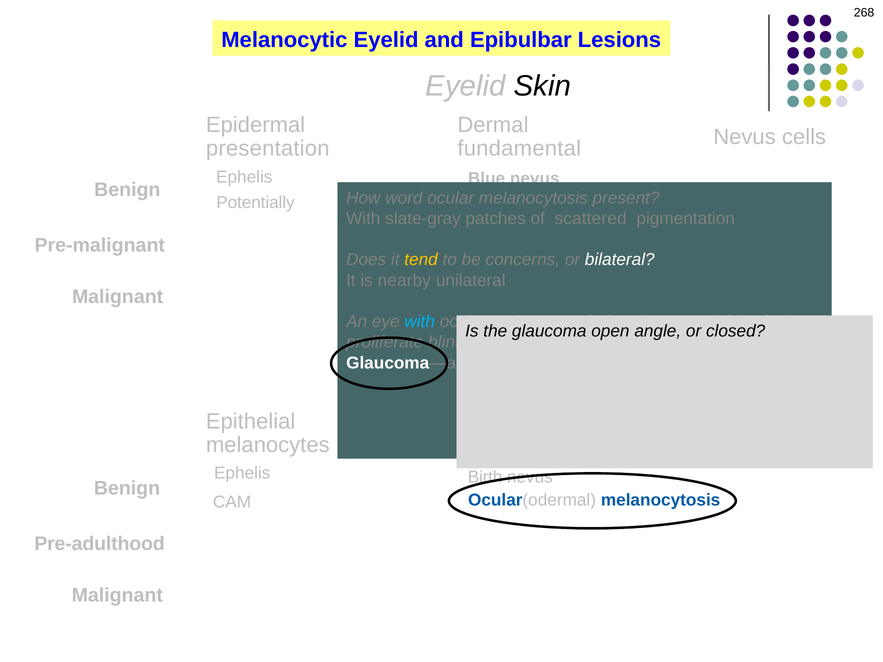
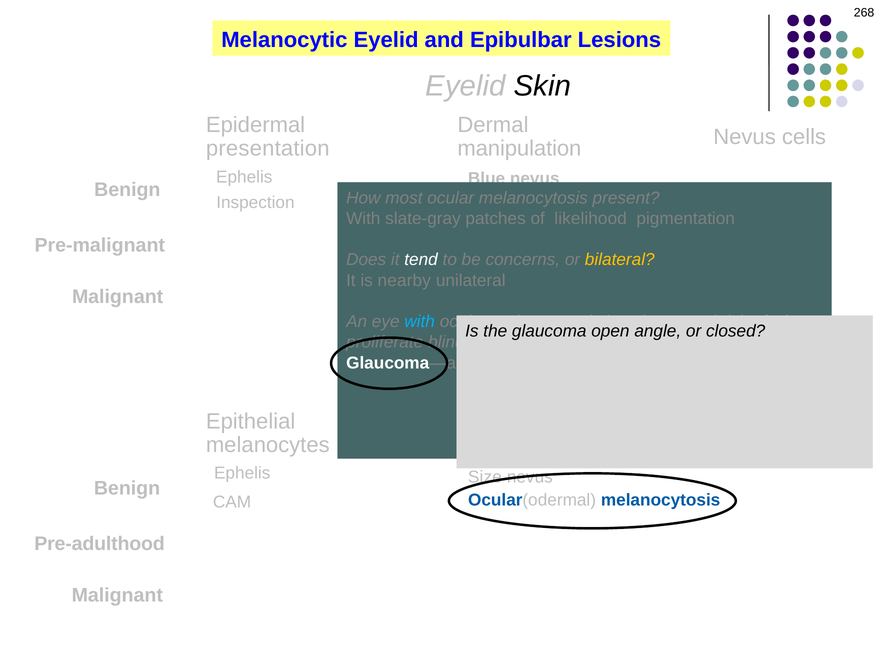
fundamental: fundamental -> manipulation
word: word -> most
Potentially: Potentially -> Inspection
scattered: scattered -> likelihood
tend colour: yellow -> white
bilateral colour: white -> yellow
Birth: Birth -> Size
